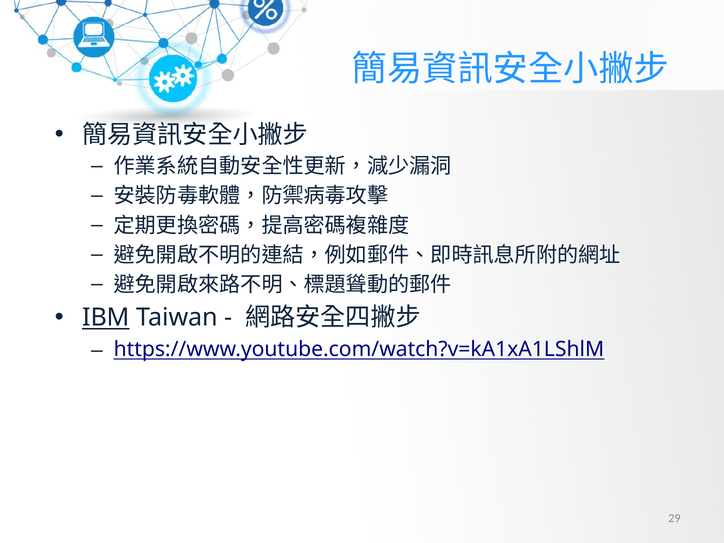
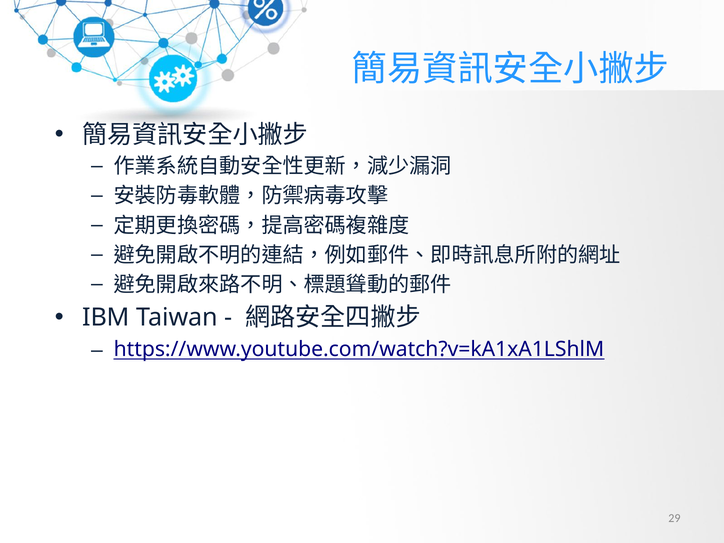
IBM underline: present -> none
